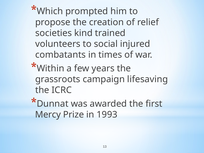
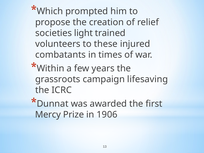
kind: kind -> light
social: social -> these
1993: 1993 -> 1906
